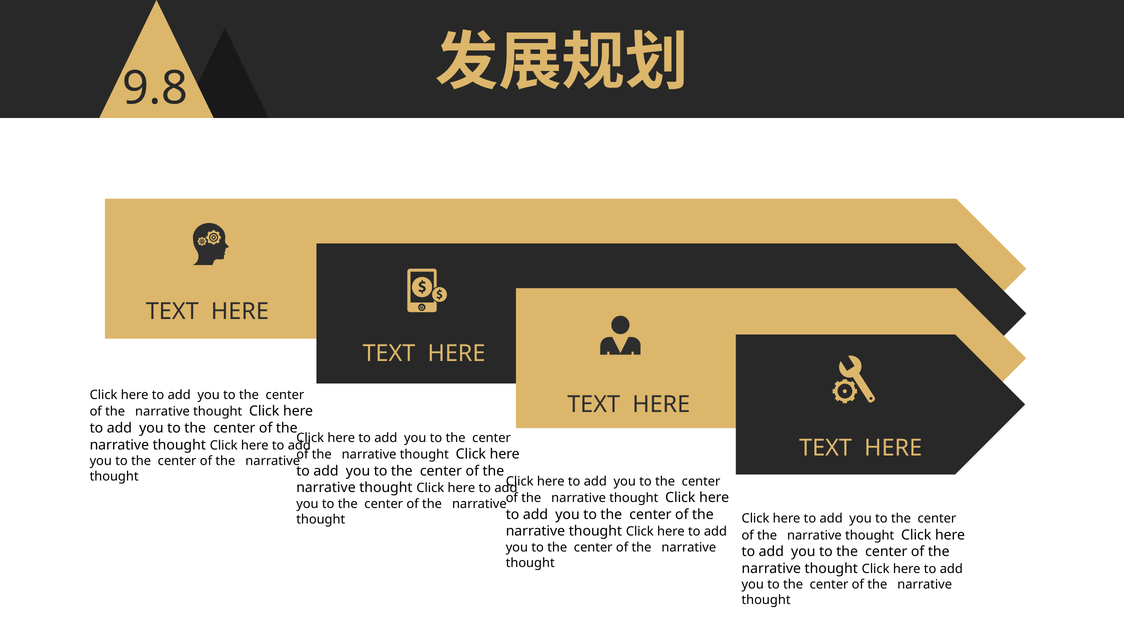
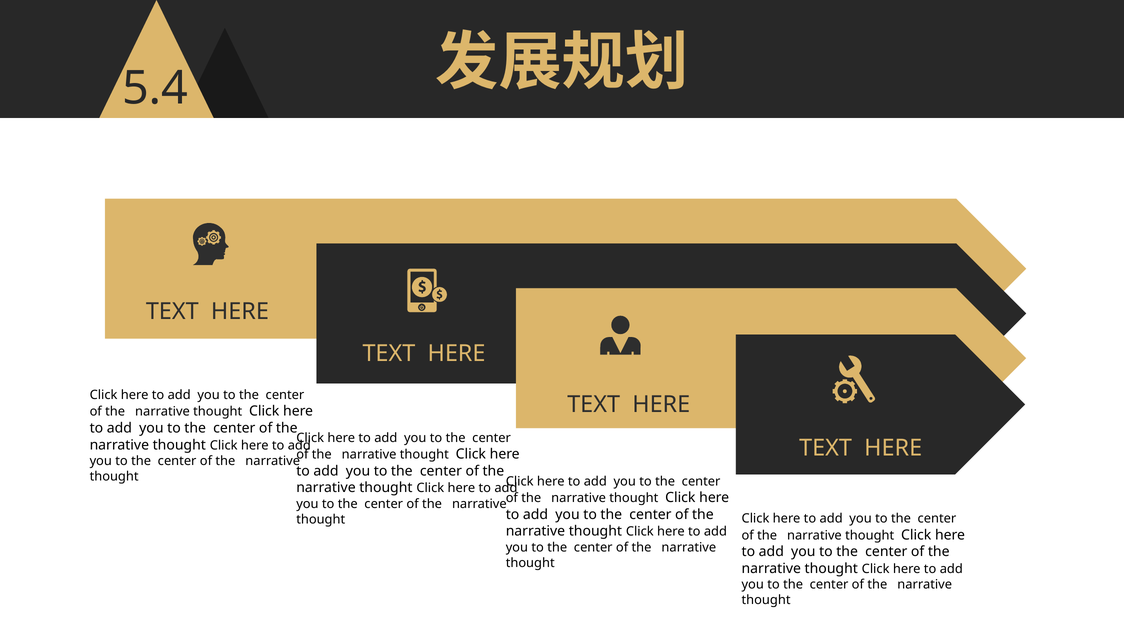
9.8: 9.8 -> 5.4
